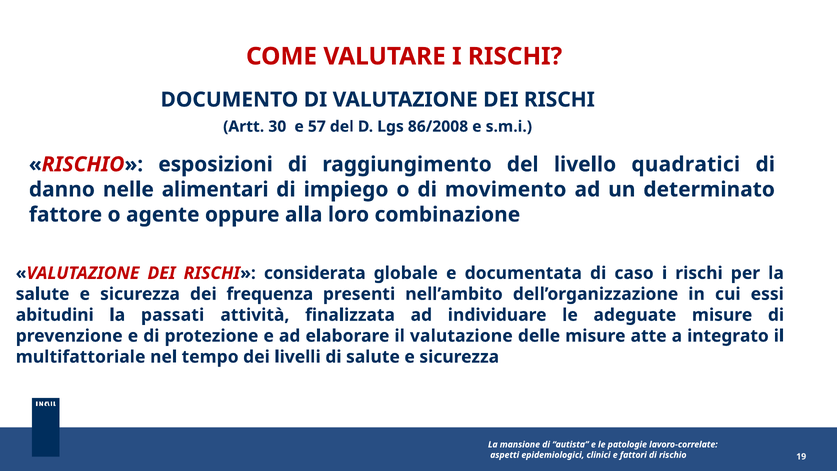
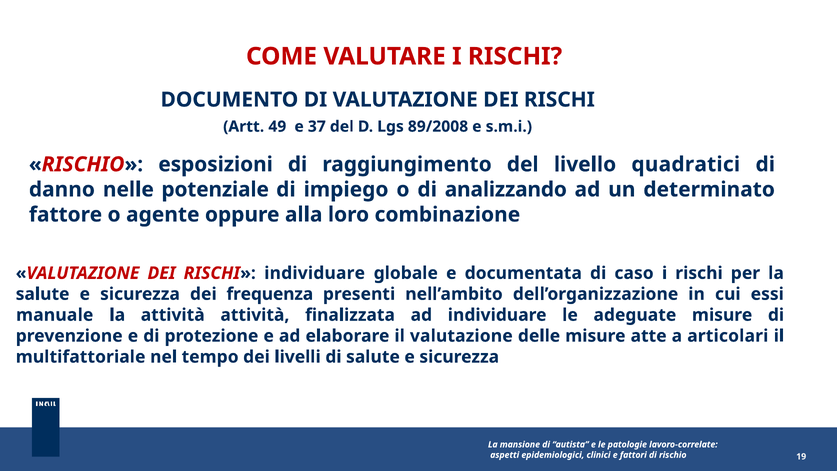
30: 30 -> 49
57: 57 -> 37
86/2008: 86/2008 -> 89/2008
alimentari: alimentari -> potenziale
movimento: movimento -> analizzando
RISCHI considerata: considerata -> individuare
abitudini: abitudini -> manuale
la passati: passati -> attività
integrato: integrato -> articolari
